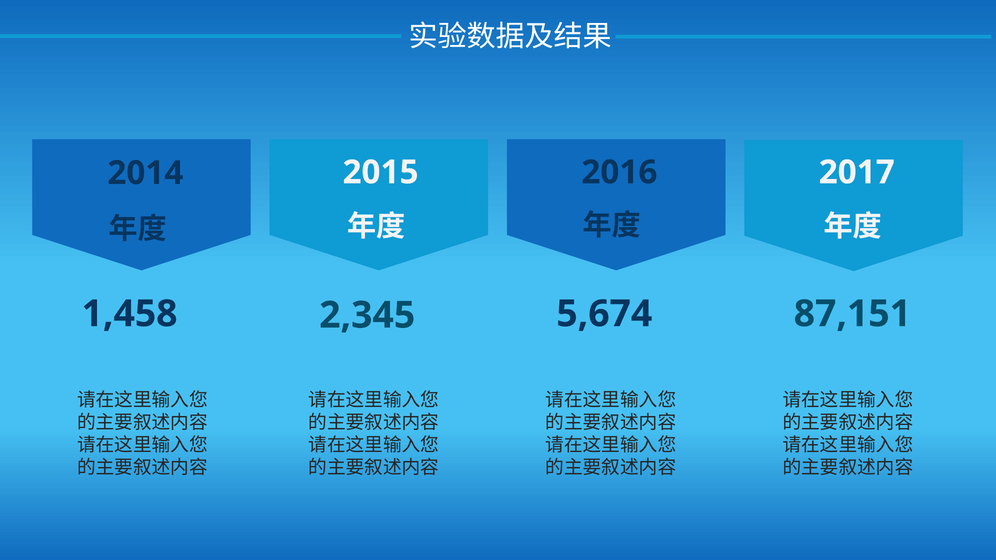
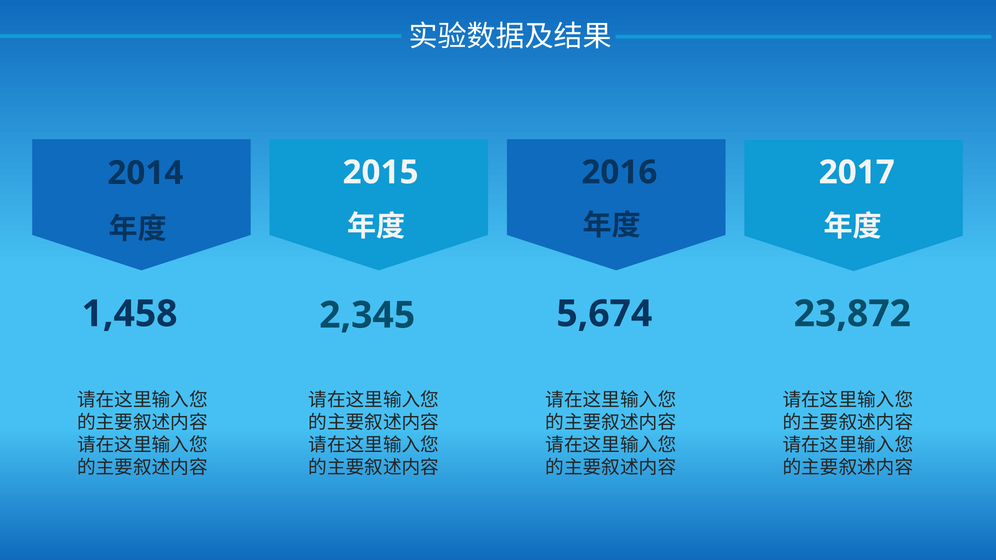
87,151: 87,151 -> 23,872
